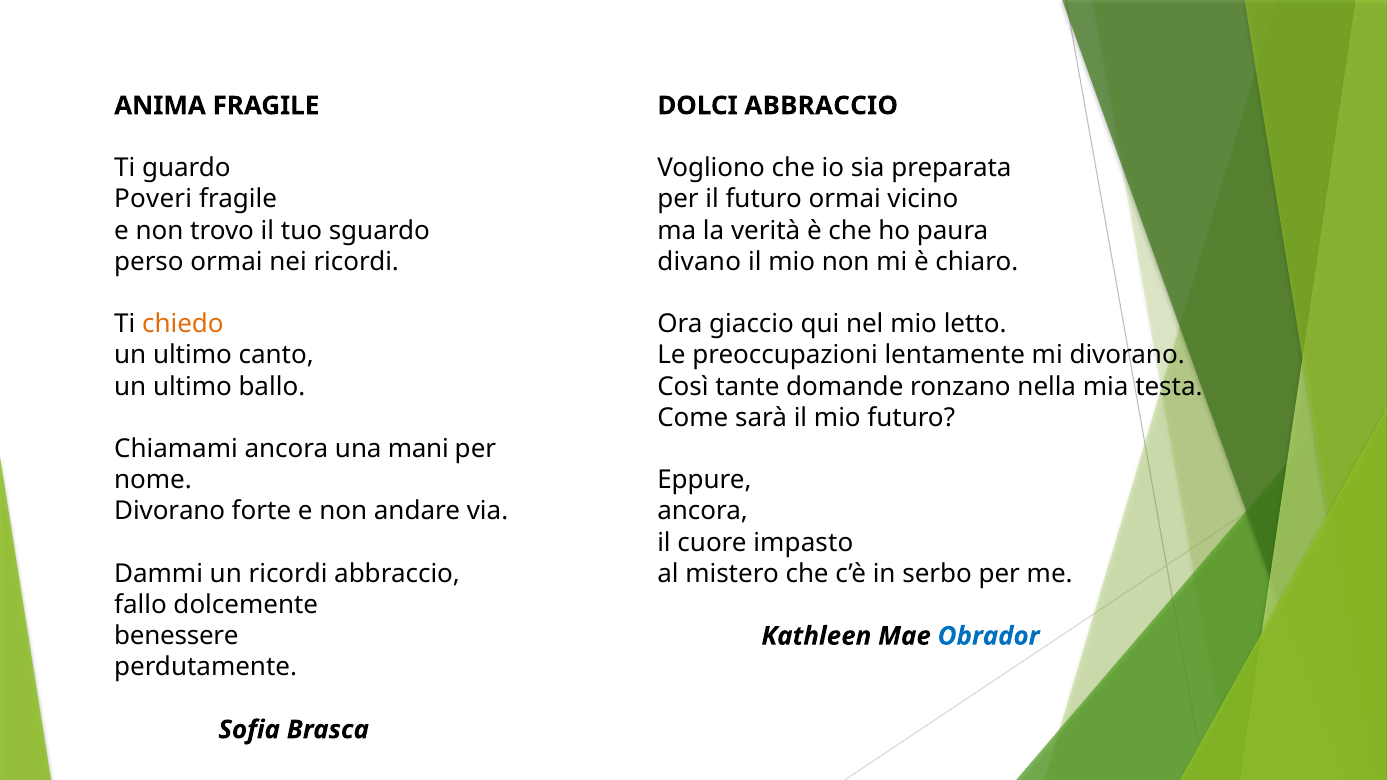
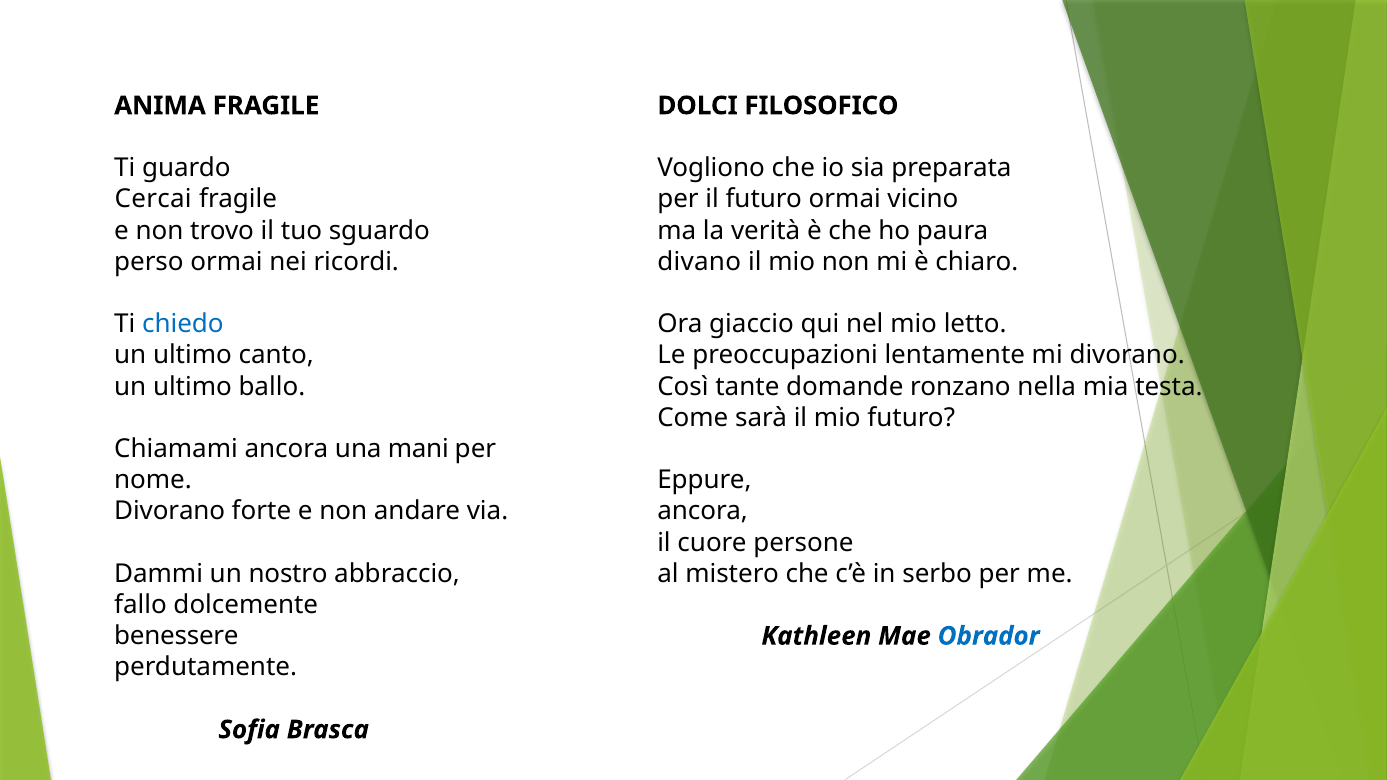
DOLCI ABBRACCIO: ABBRACCIO -> FILOSOFICO
Poveri: Poveri -> Cercai
chiedo colour: orange -> blue
impasto: impasto -> persone
un ricordi: ricordi -> nostro
